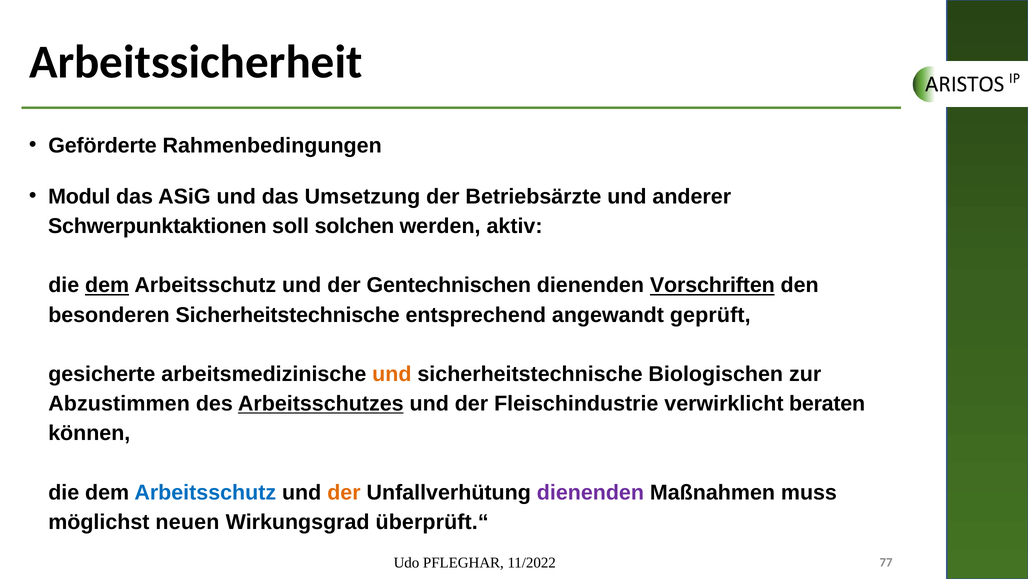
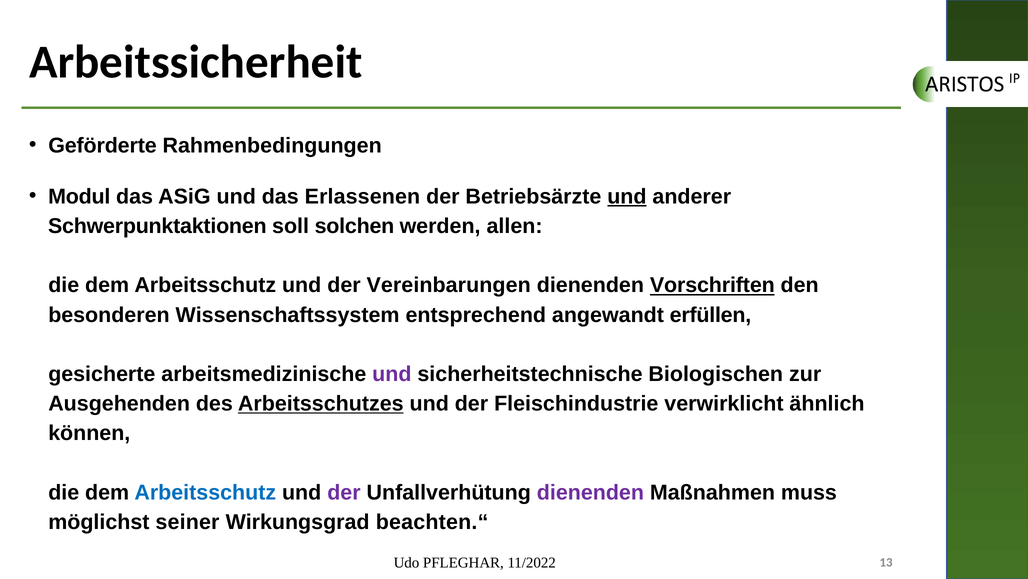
Umsetzung: Umsetzung -> Erlassenen
und at (627, 196) underline: none -> present
aktiv: aktiv -> allen
dem at (107, 285) underline: present -> none
Gentechnischen: Gentechnischen -> Vereinbarungen
besonderen Sicherheitstechnische: Sicherheitstechnische -> Wissenschaftssystem
geprüft: geprüft -> erfüllen
und at (392, 374) colour: orange -> purple
Abzustimmen: Abzustimmen -> Ausgehenden
beraten: beraten -> ähnlich
der at (344, 492) colour: orange -> purple
neuen: neuen -> seiner
überprüft.“: überprüft.“ -> beachten.“
77: 77 -> 13
